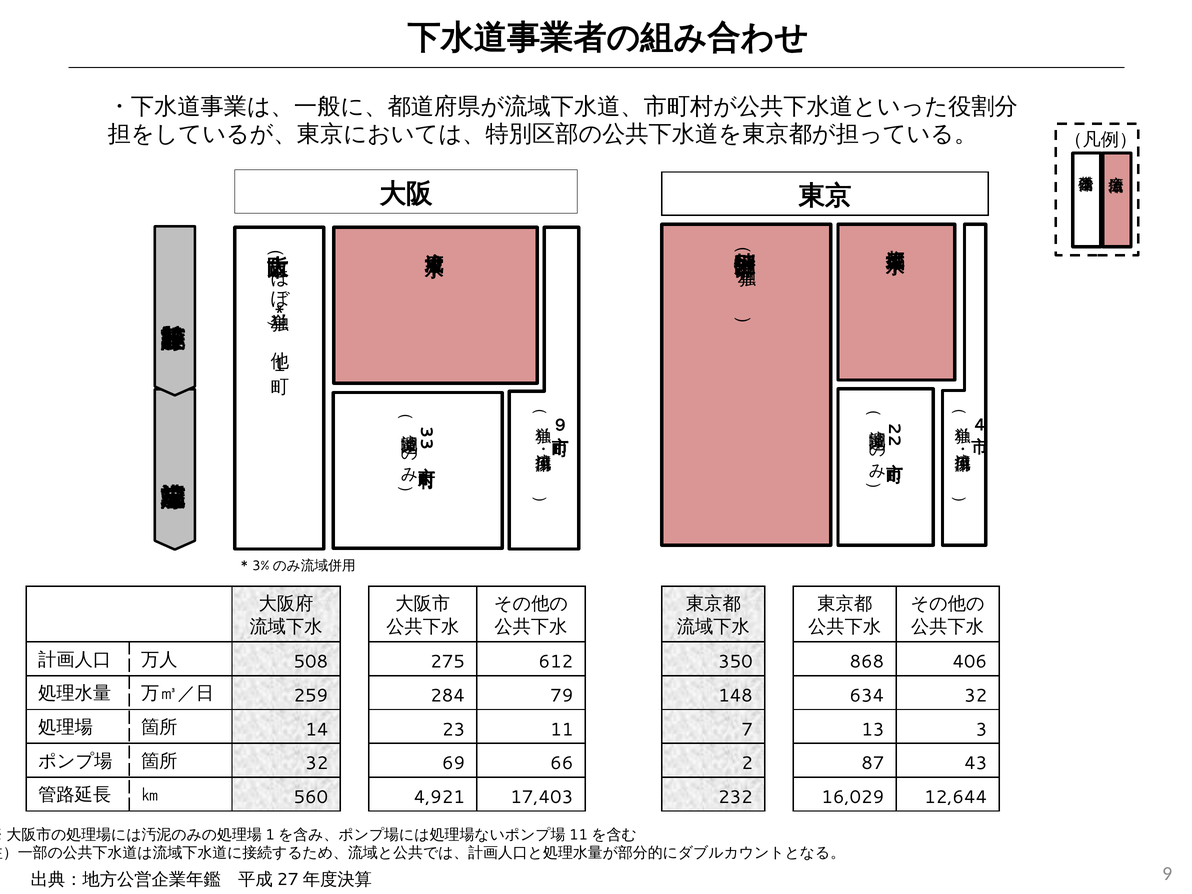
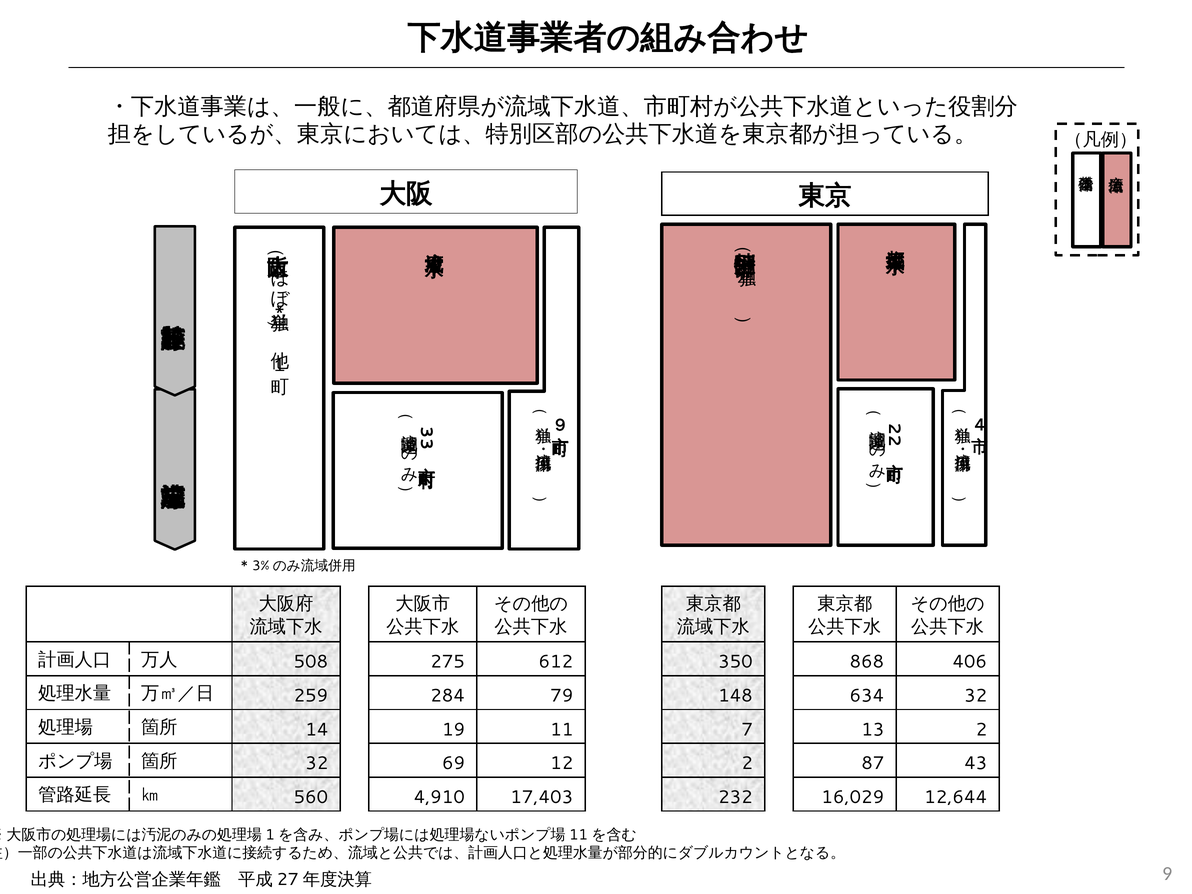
23: 23 -> 19
13 3: 3 -> 2
66: 66 -> 12
4,921: 4,921 -> 4,910
